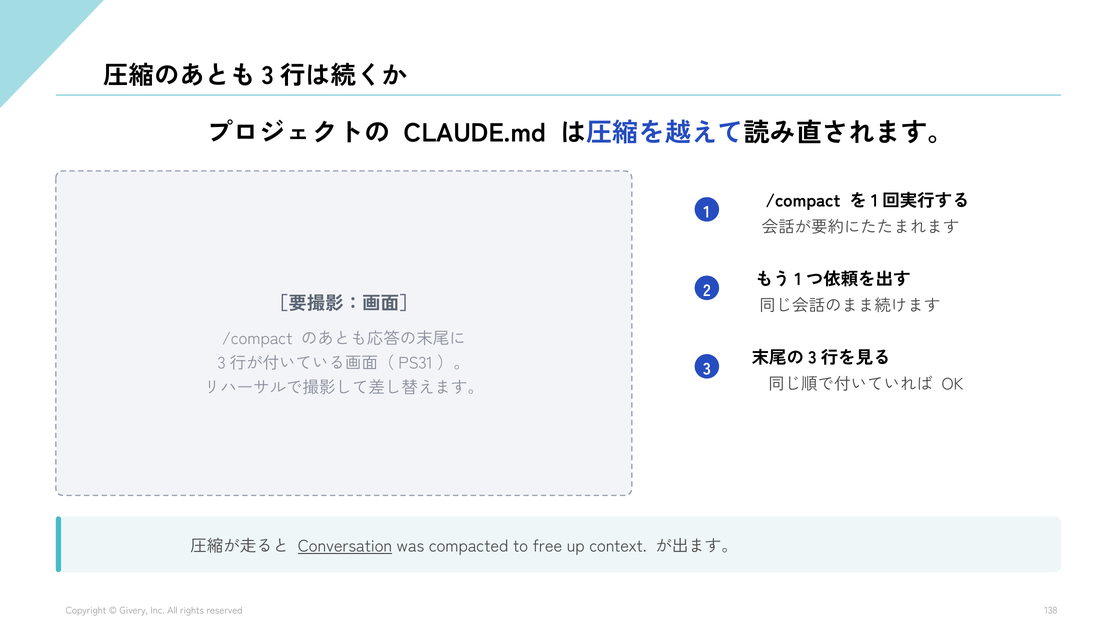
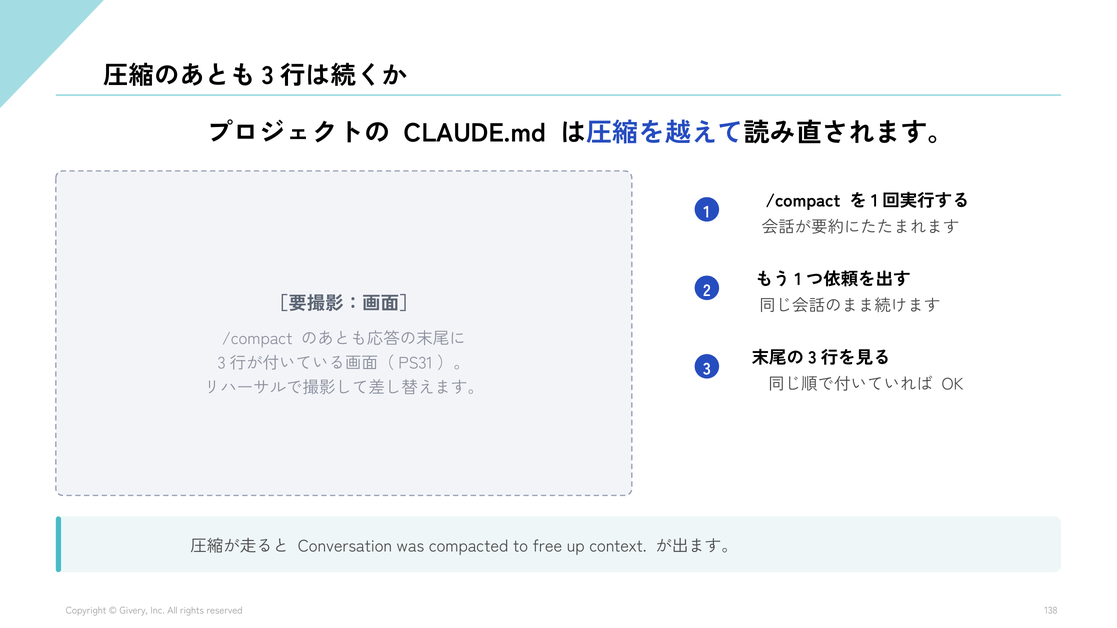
Conversation underline: present -> none
